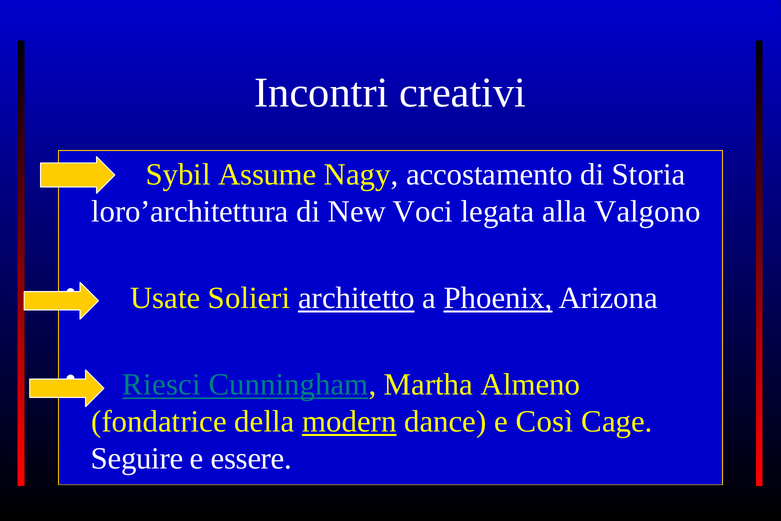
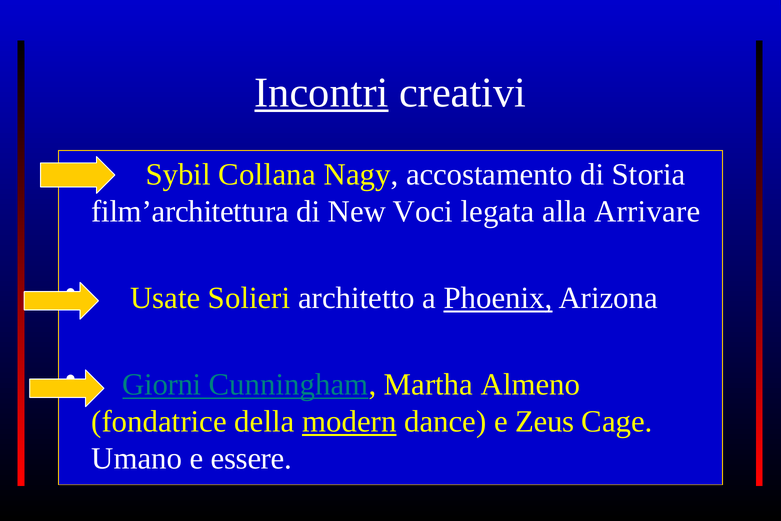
Incontri underline: none -> present
Assume: Assume -> Collana
loro’architettura: loro’architettura -> film’architettura
Valgono: Valgono -> Arrivare
architetto underline: present -> none
Riesci: Riesci -> Giorni
Così: Così -> Zeus
Seguire: Seguire -> Umano
